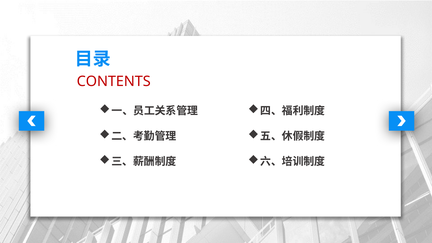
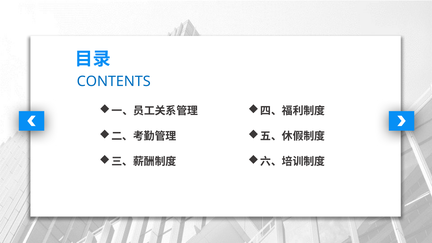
CONTENTS colour: red -> blue
